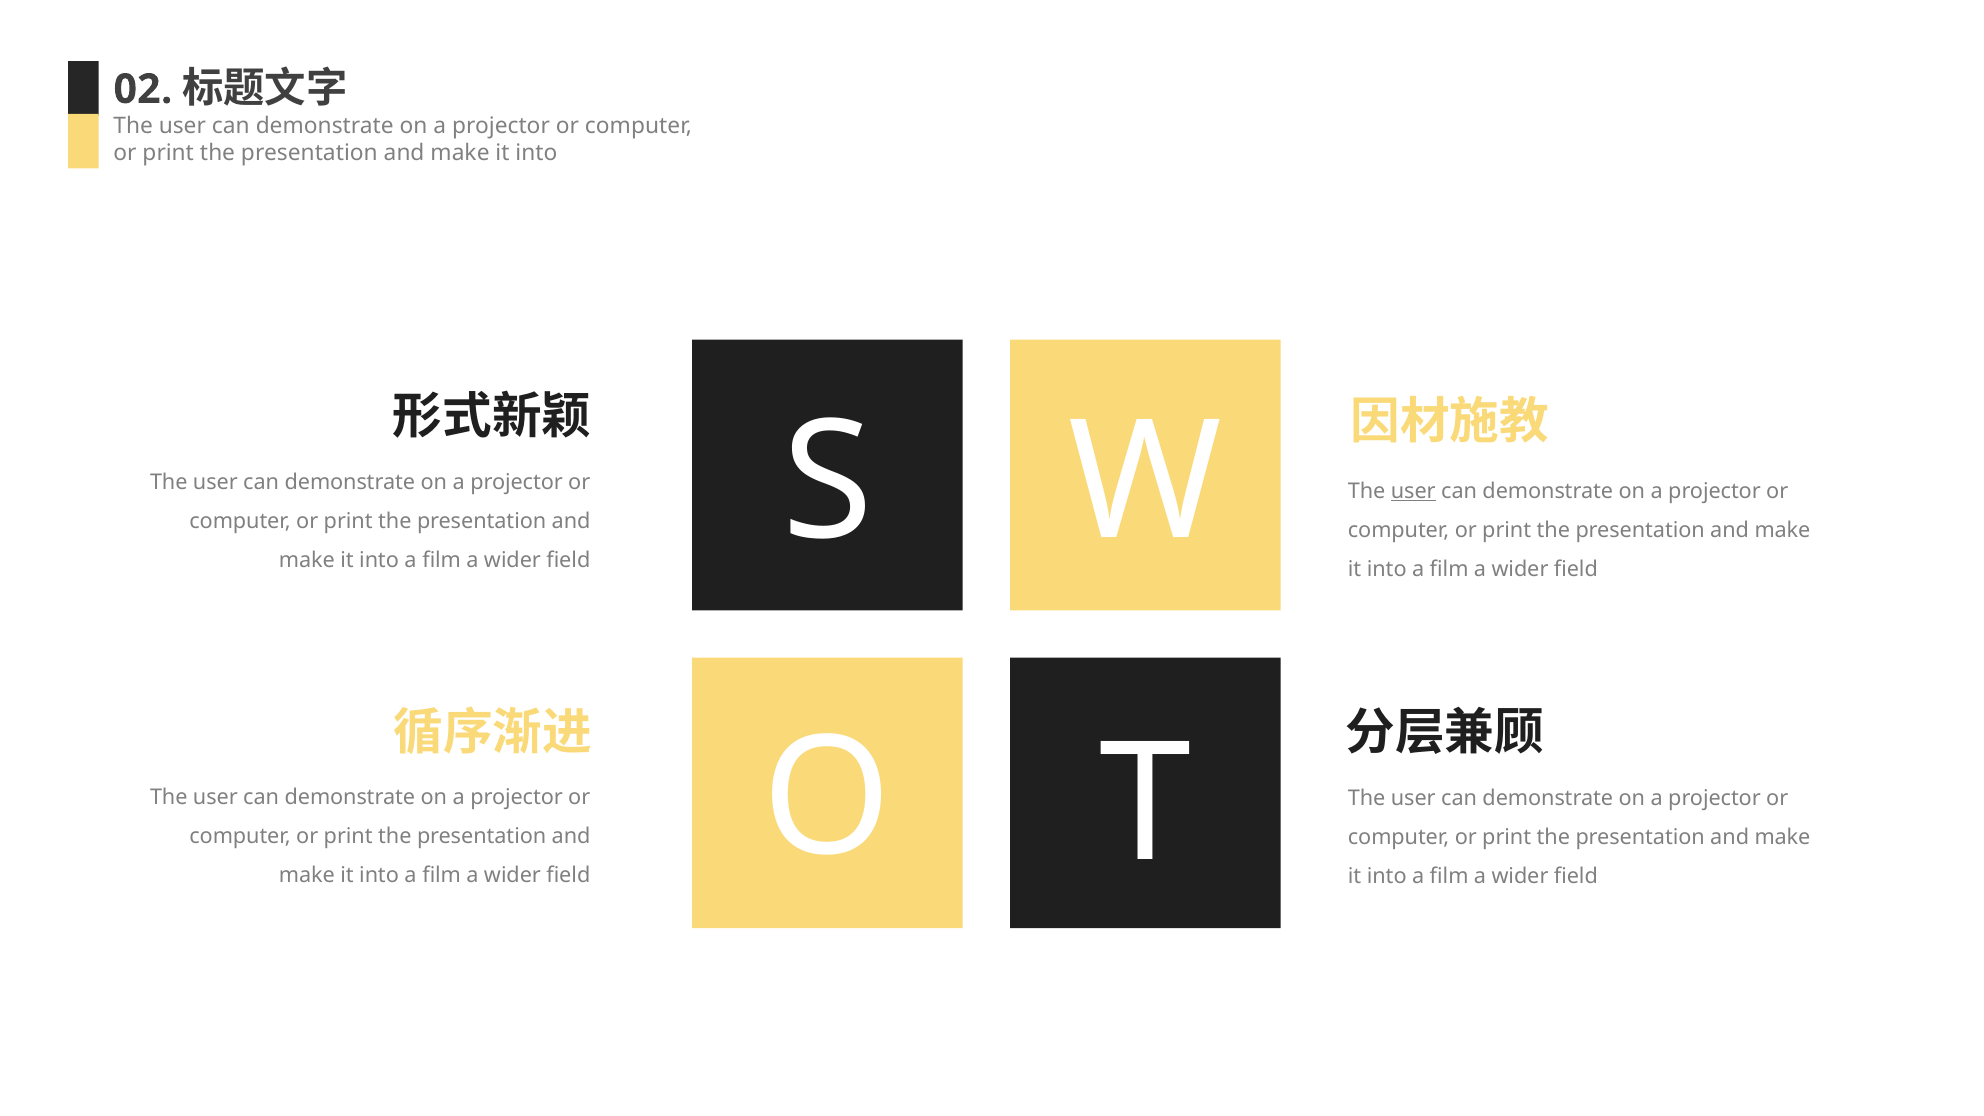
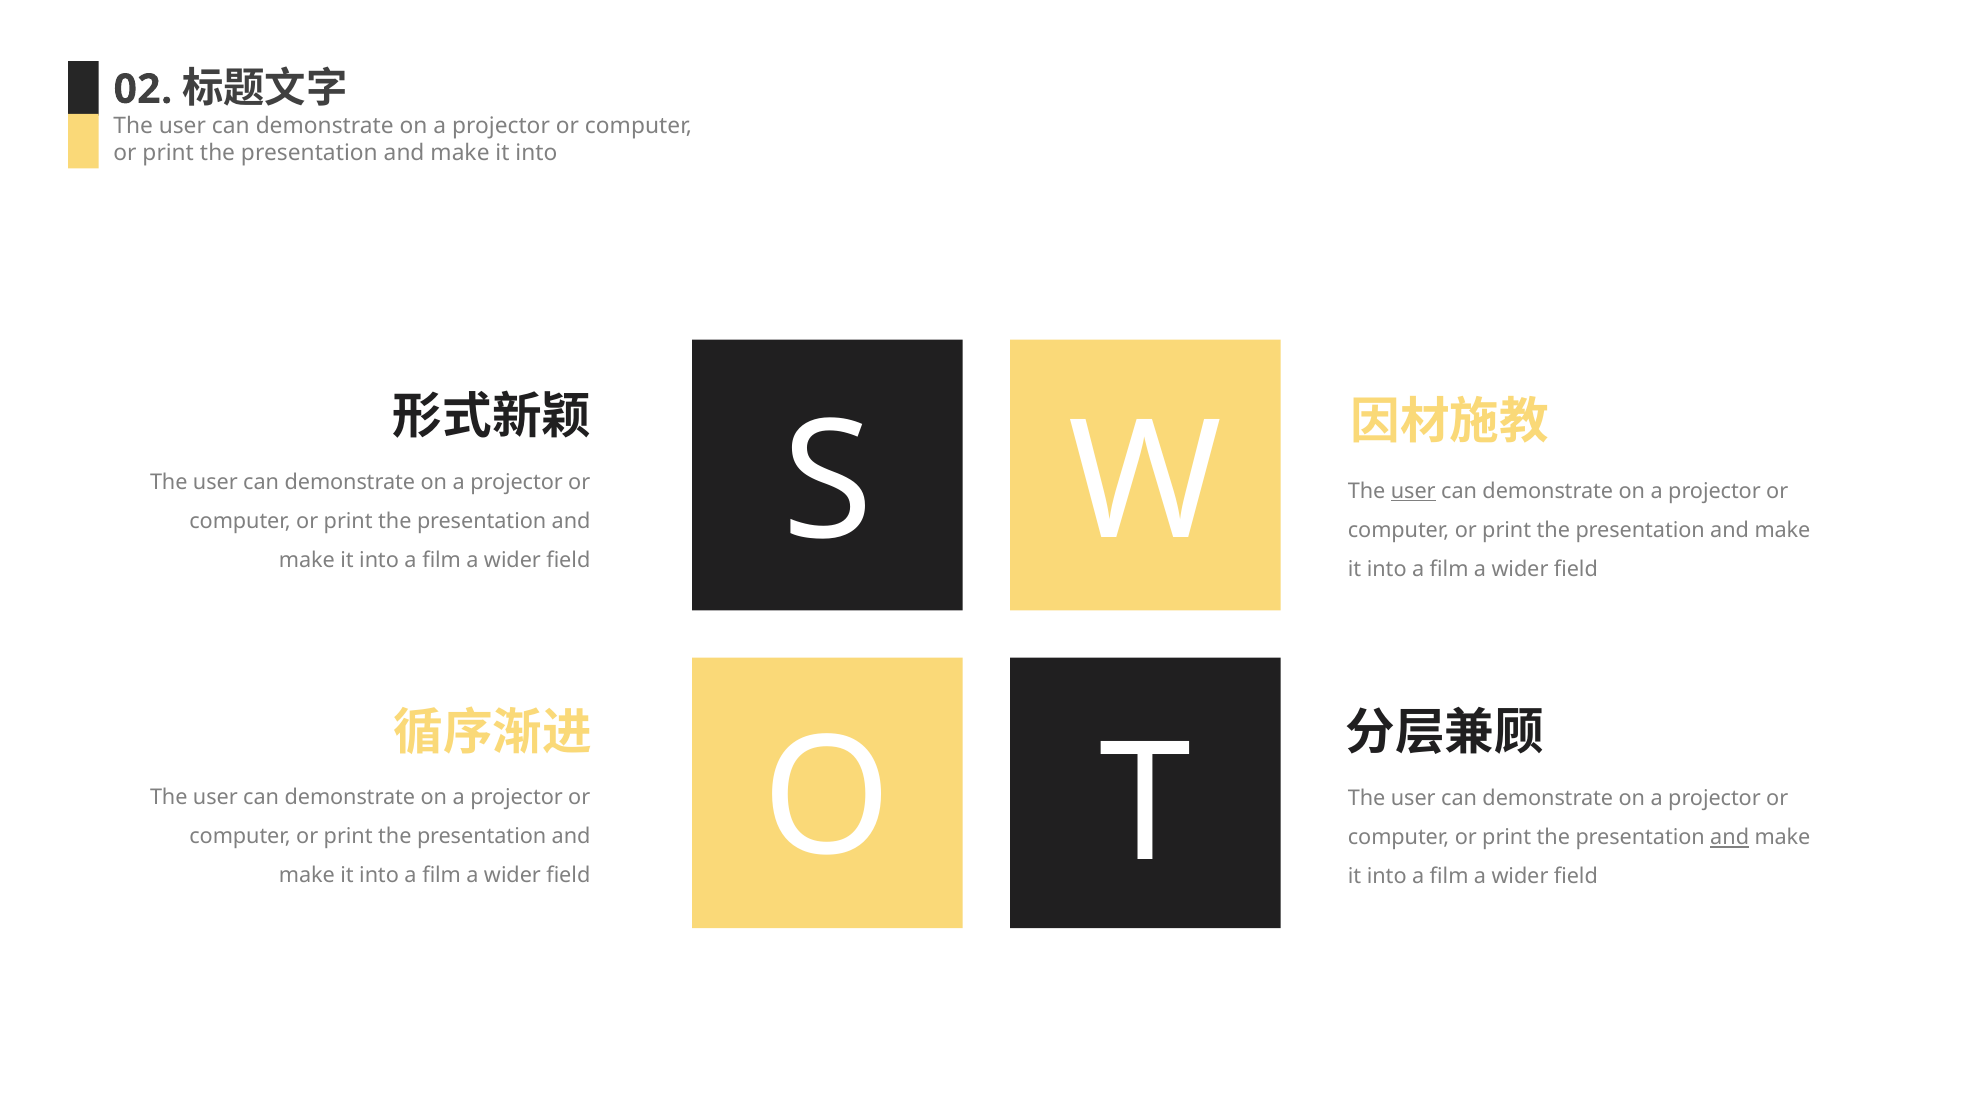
and at (1730, 838) underline: none -> present
